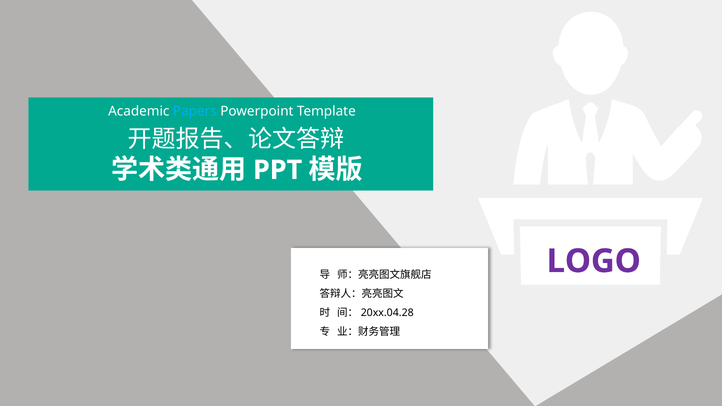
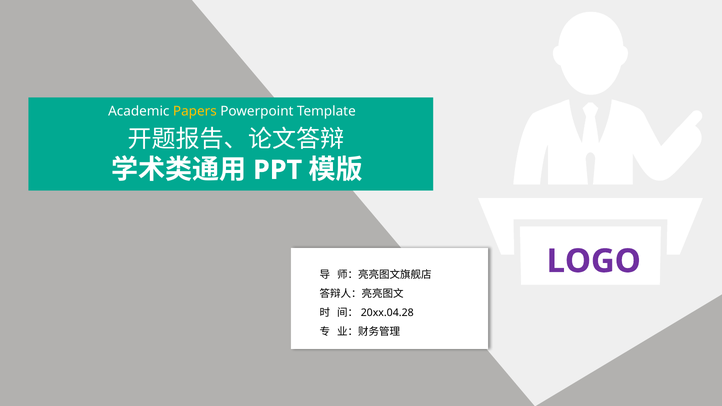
Papers colour: light blue -> yellow
